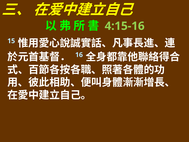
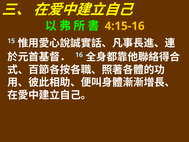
4:15-16 colour: light green -> yellow
